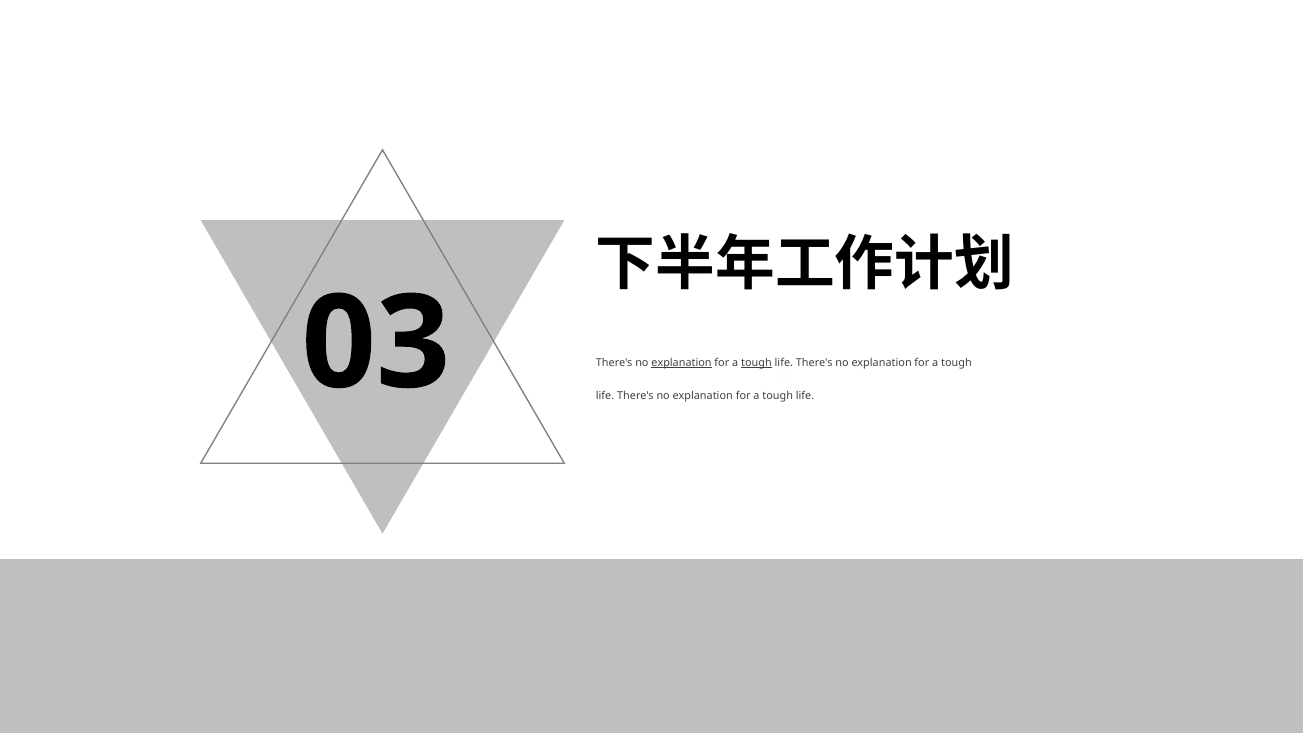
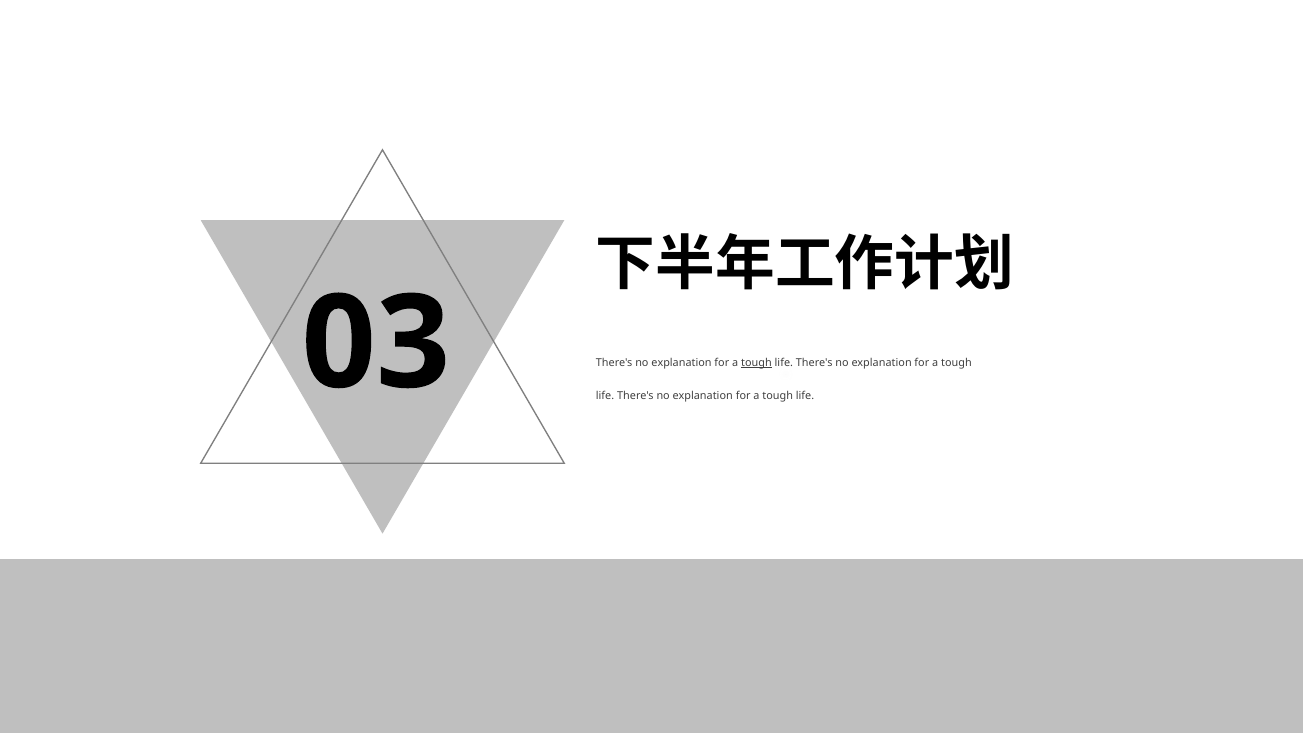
explanation at (681, 363) underline: present -> none
